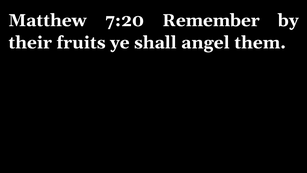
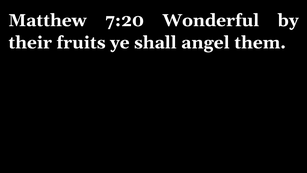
Remember: Remember -> Wonderful
